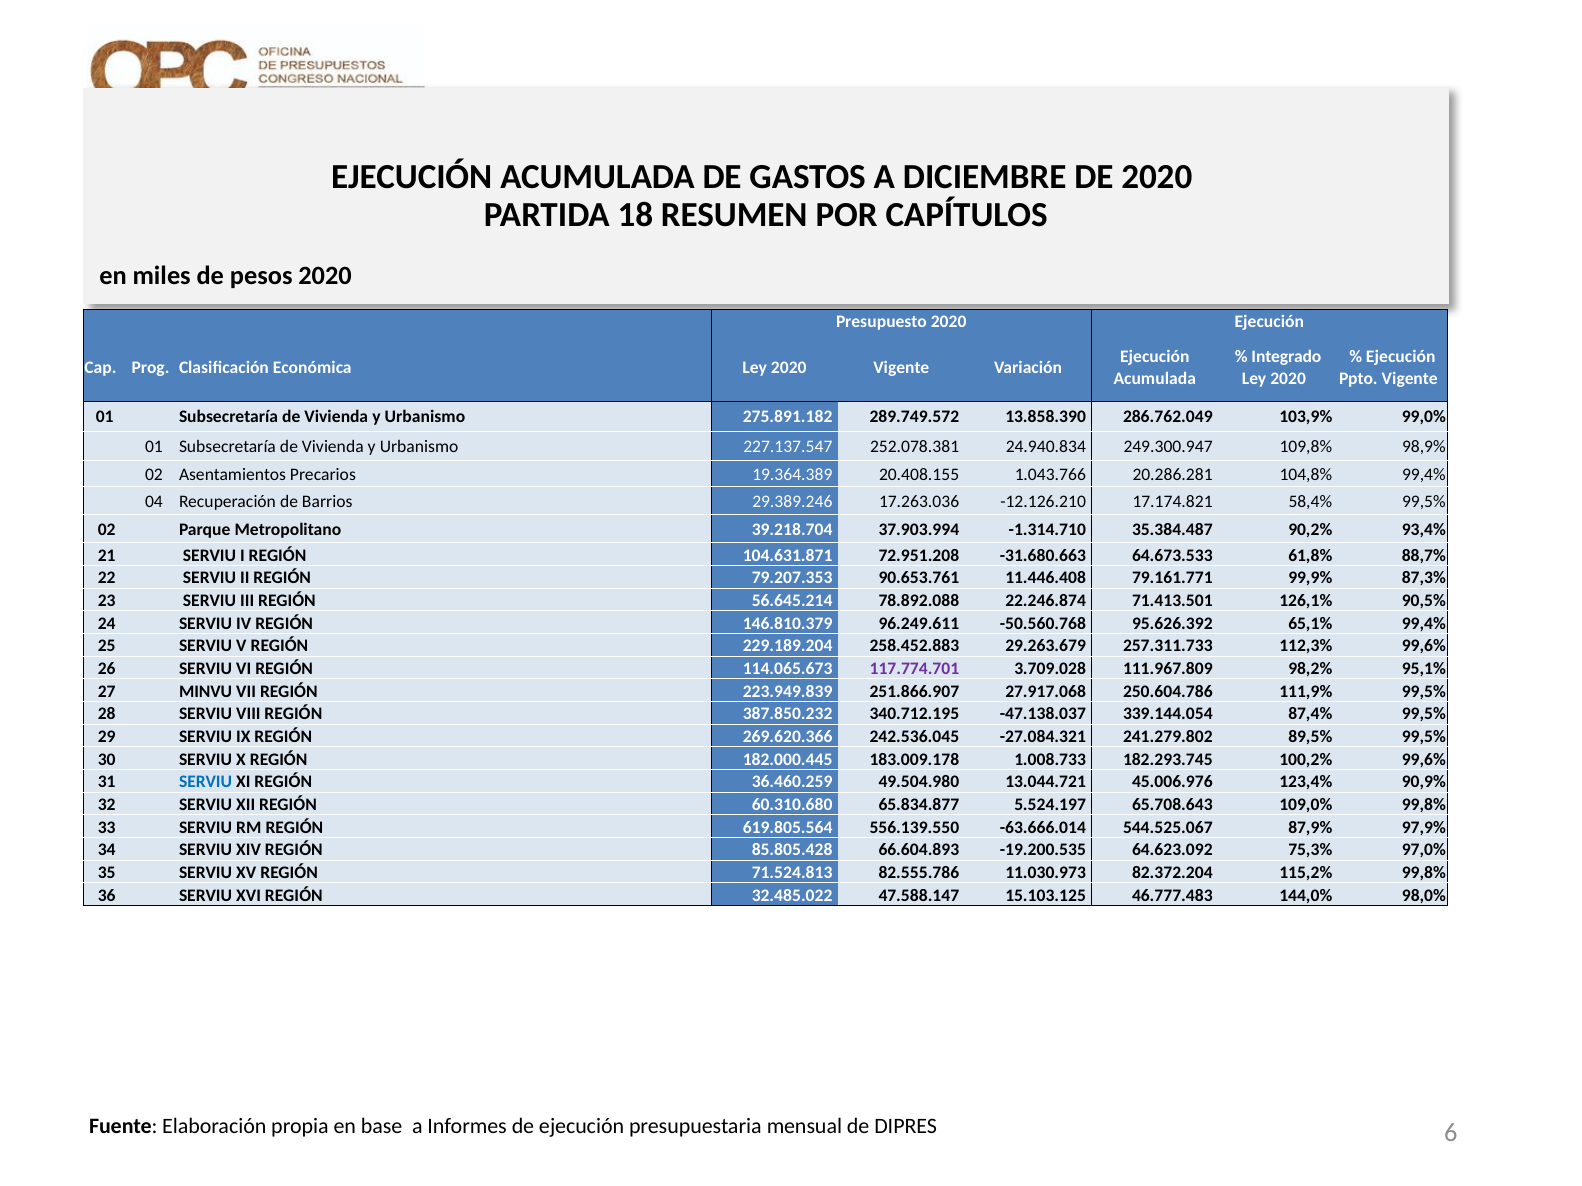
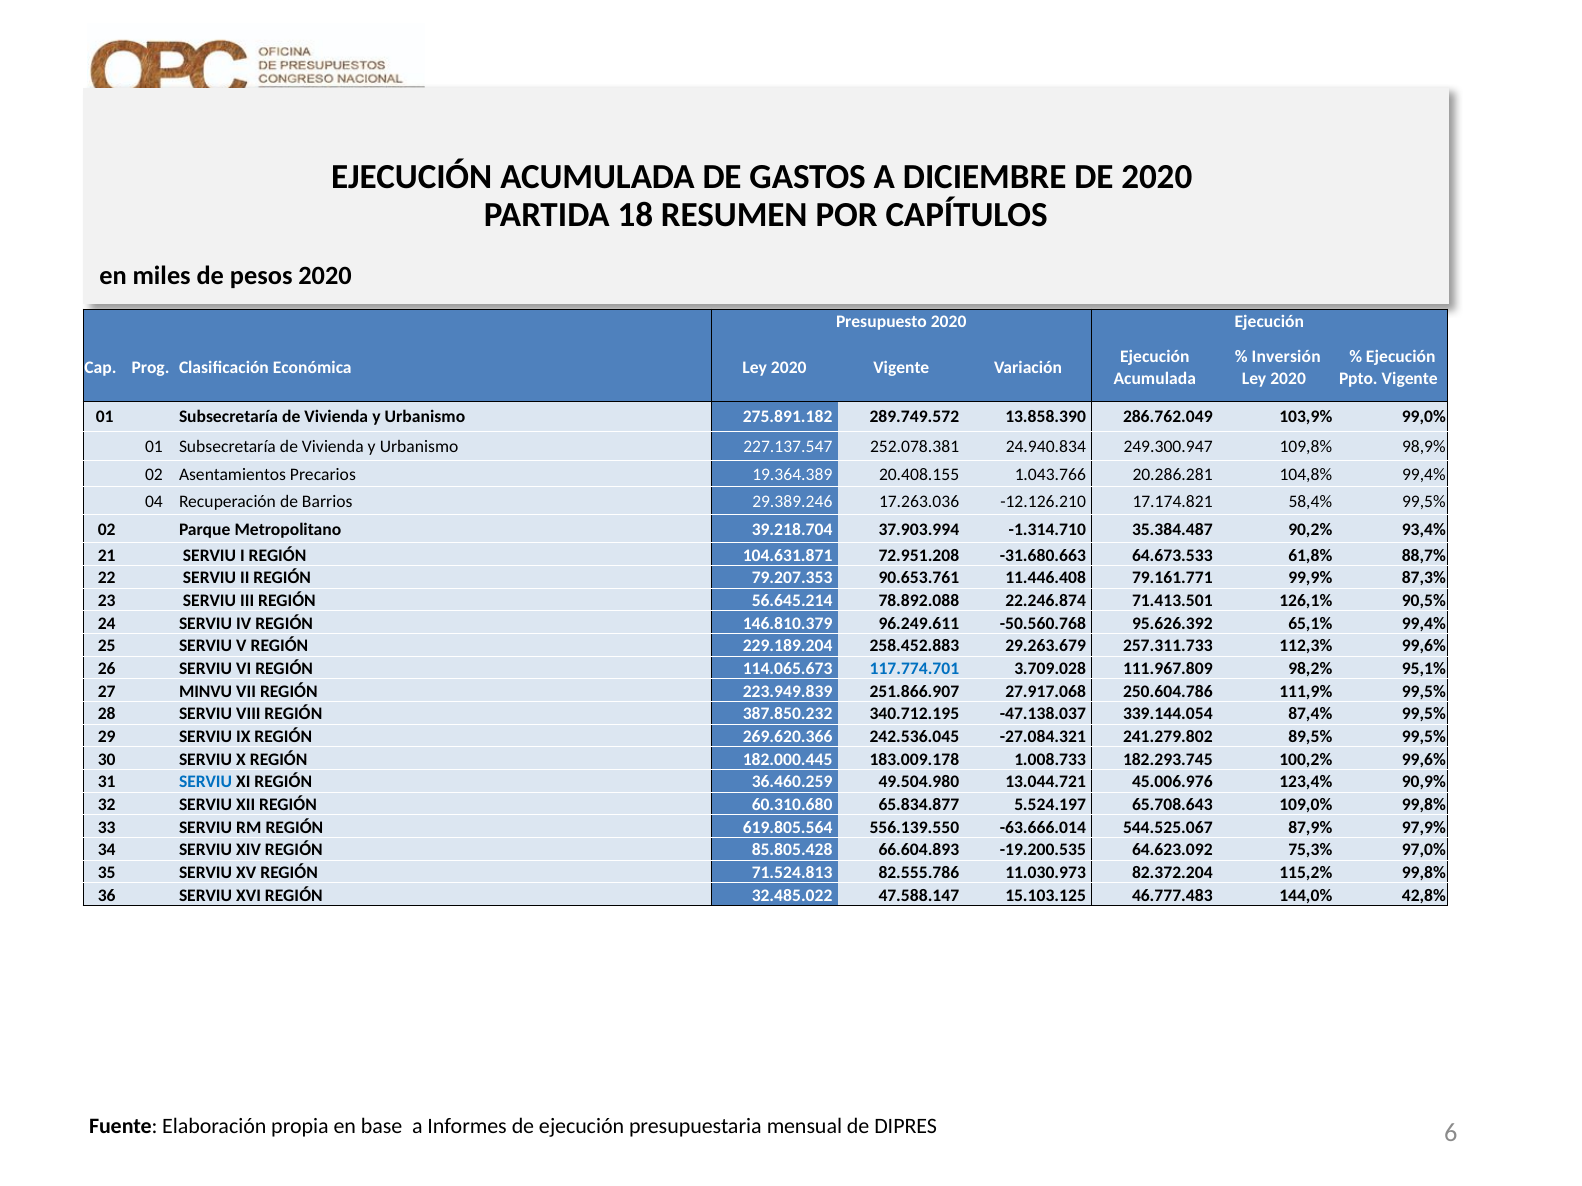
Integrado: Integrado -> Inversión
117.774.701 colour: purple -> blue
98,0%: 98,0% -> 42,8%
